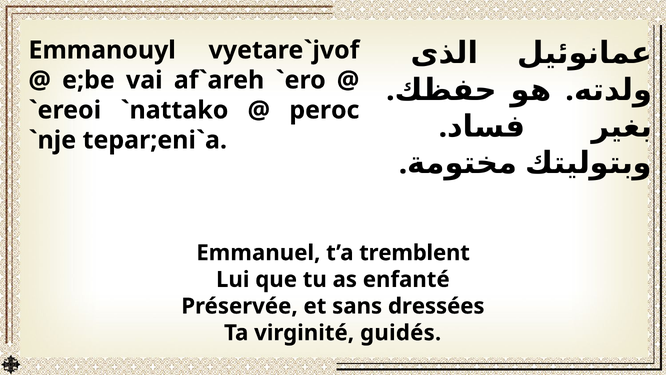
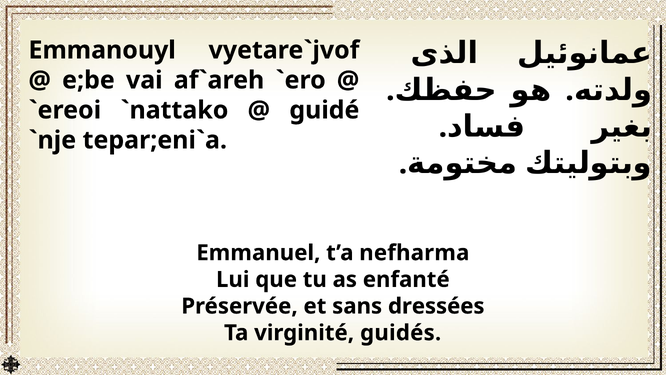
peroc: peroc -> guidé
tremblent: tremblent -> nefharma
